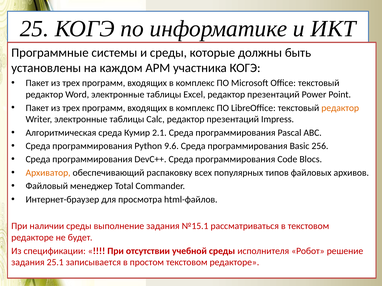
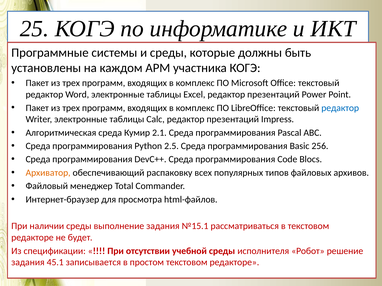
редактор at (340, 108) colour: orange -> blue
9.6: 9.6 -> 2.5
25.1: 25.1 -> 45.1
